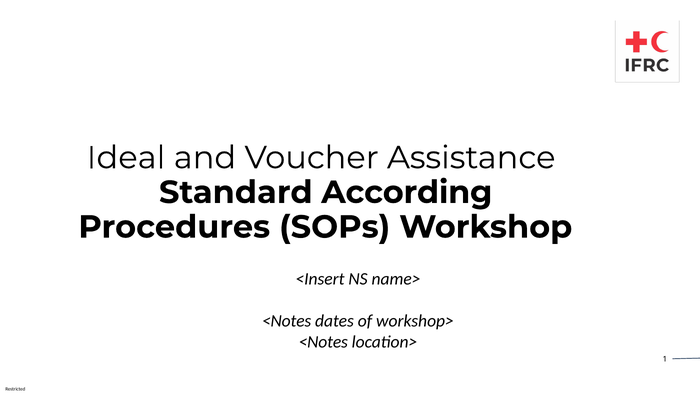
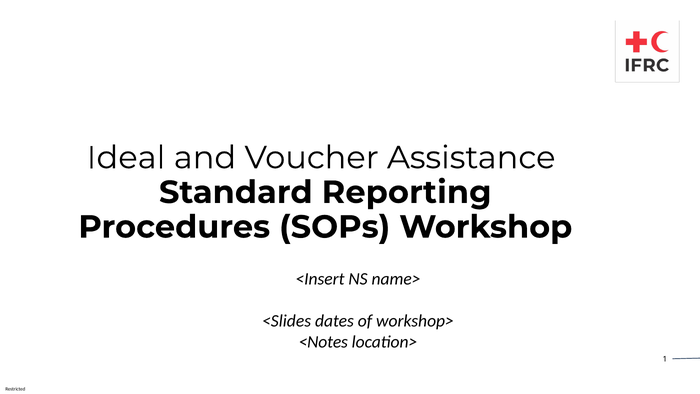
According: According -> Reporting
<Notes at (287, 321): <Notes -> <Slides
